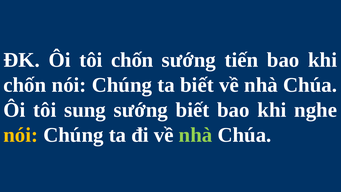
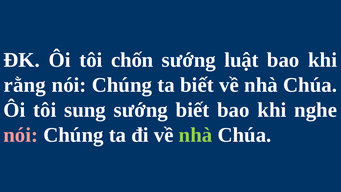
tiến: tiến -> luật
chốn at (25, 85): chốn -> rằng
nói at (21, 135) colour: yellow -> pink
